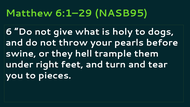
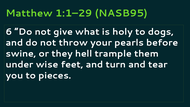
6:1–29: 6:1–29 -> 1:1–29
right: right -> wise
